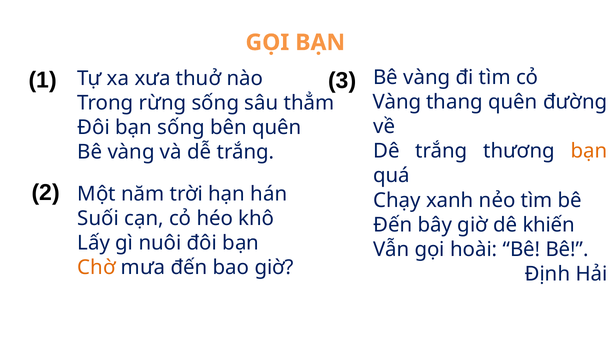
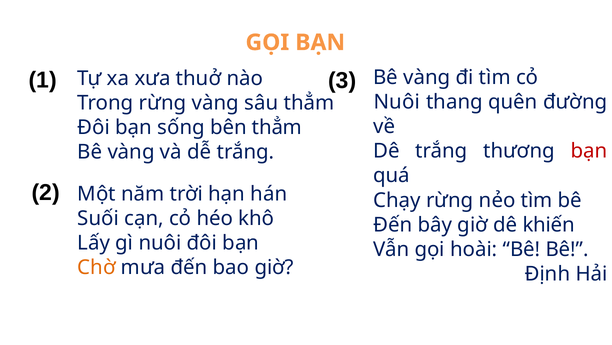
Vàng at (397, 102): Vàng -> Nuôi
rừng sống: sống -> vàng
bên quên: quên -> thẳm
bạn at (589, 151) colour: orange -> red
Chạy xanh: xanh -> rừng
